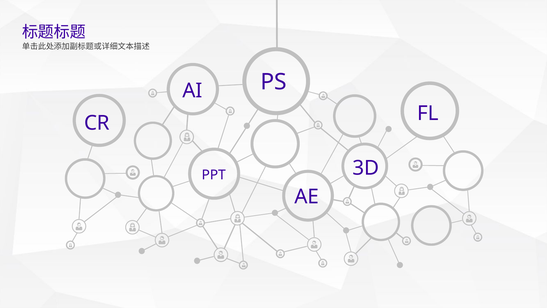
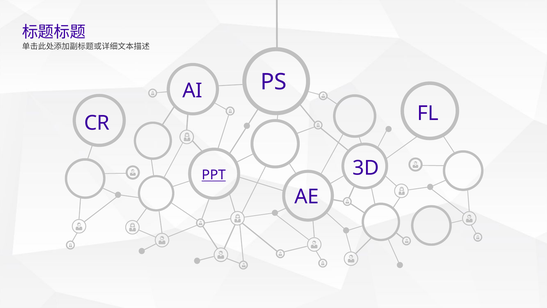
PPT underline: none -> present
